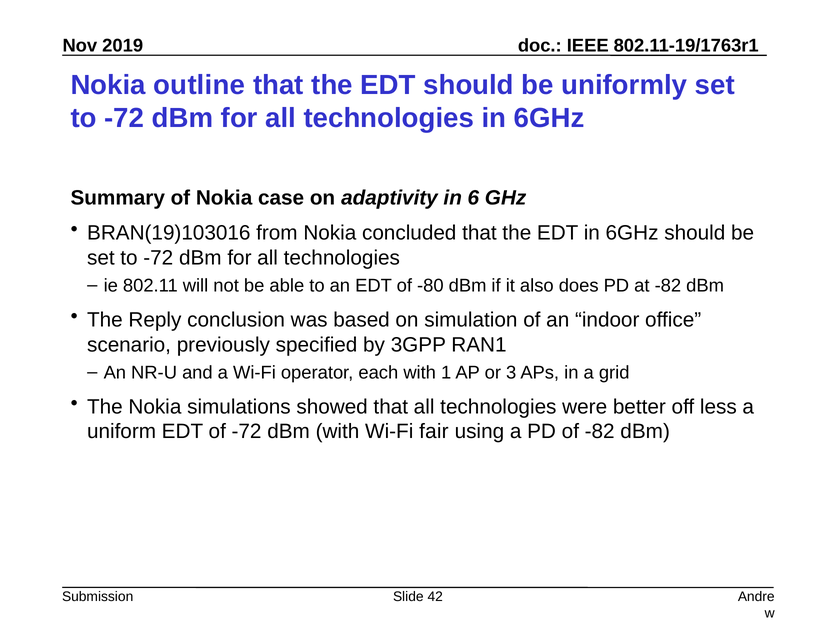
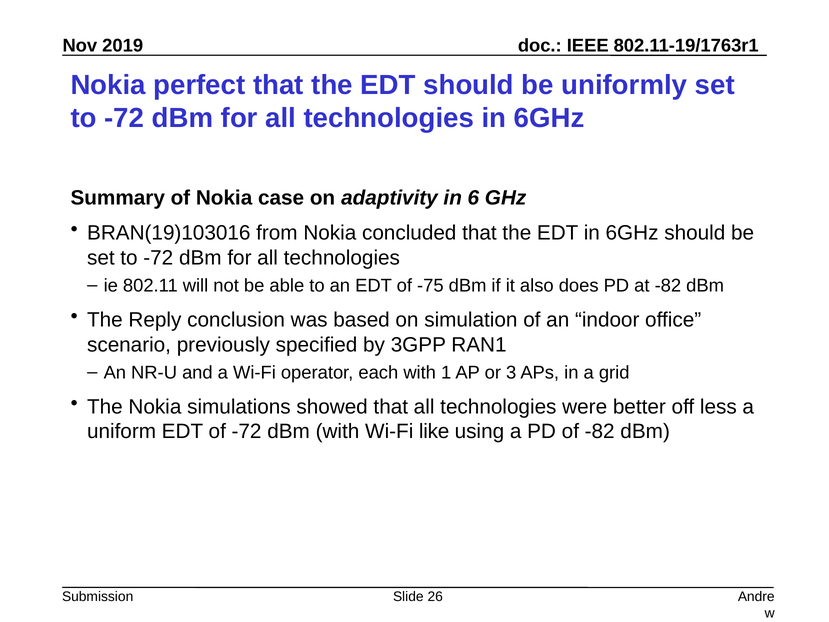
outline: outline -> perfect
-80: -80 -> -75
fair: fair -> like
42: 42 -> 26
